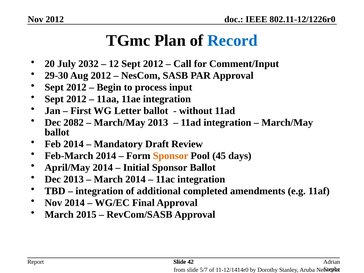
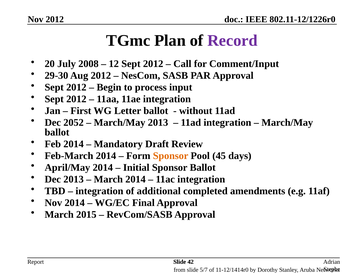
Record colour: blue -> purple
2032: 2032 -> 2008
2082: 2082 -> 2052
